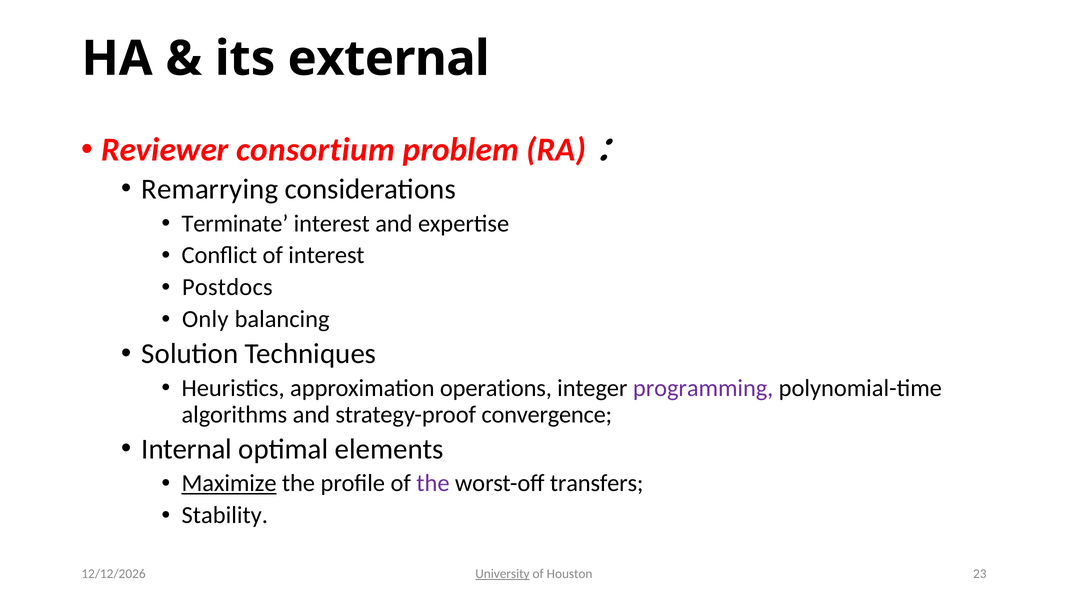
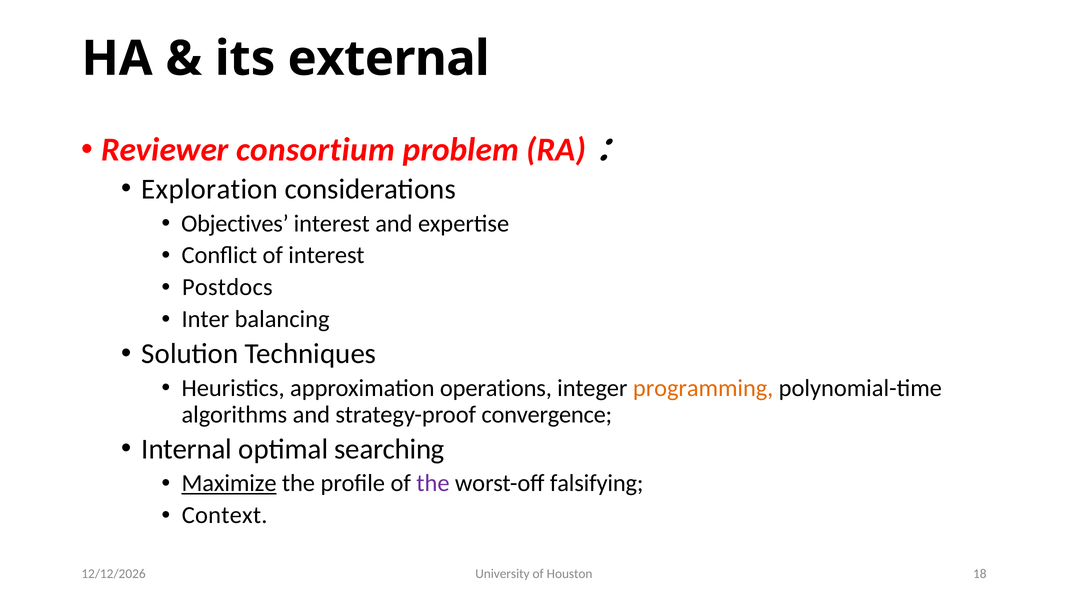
Remarrying: Remarrying -> Exploration
Terminate: Terminate -> Objectives
Only: Only -> Inter
programming colour: purple -> orange
elements: elements -> searching
transfers: transfers -> falsifying
Stability: Stability -> Context
University underline: present -> none
23: 23 -> 18
